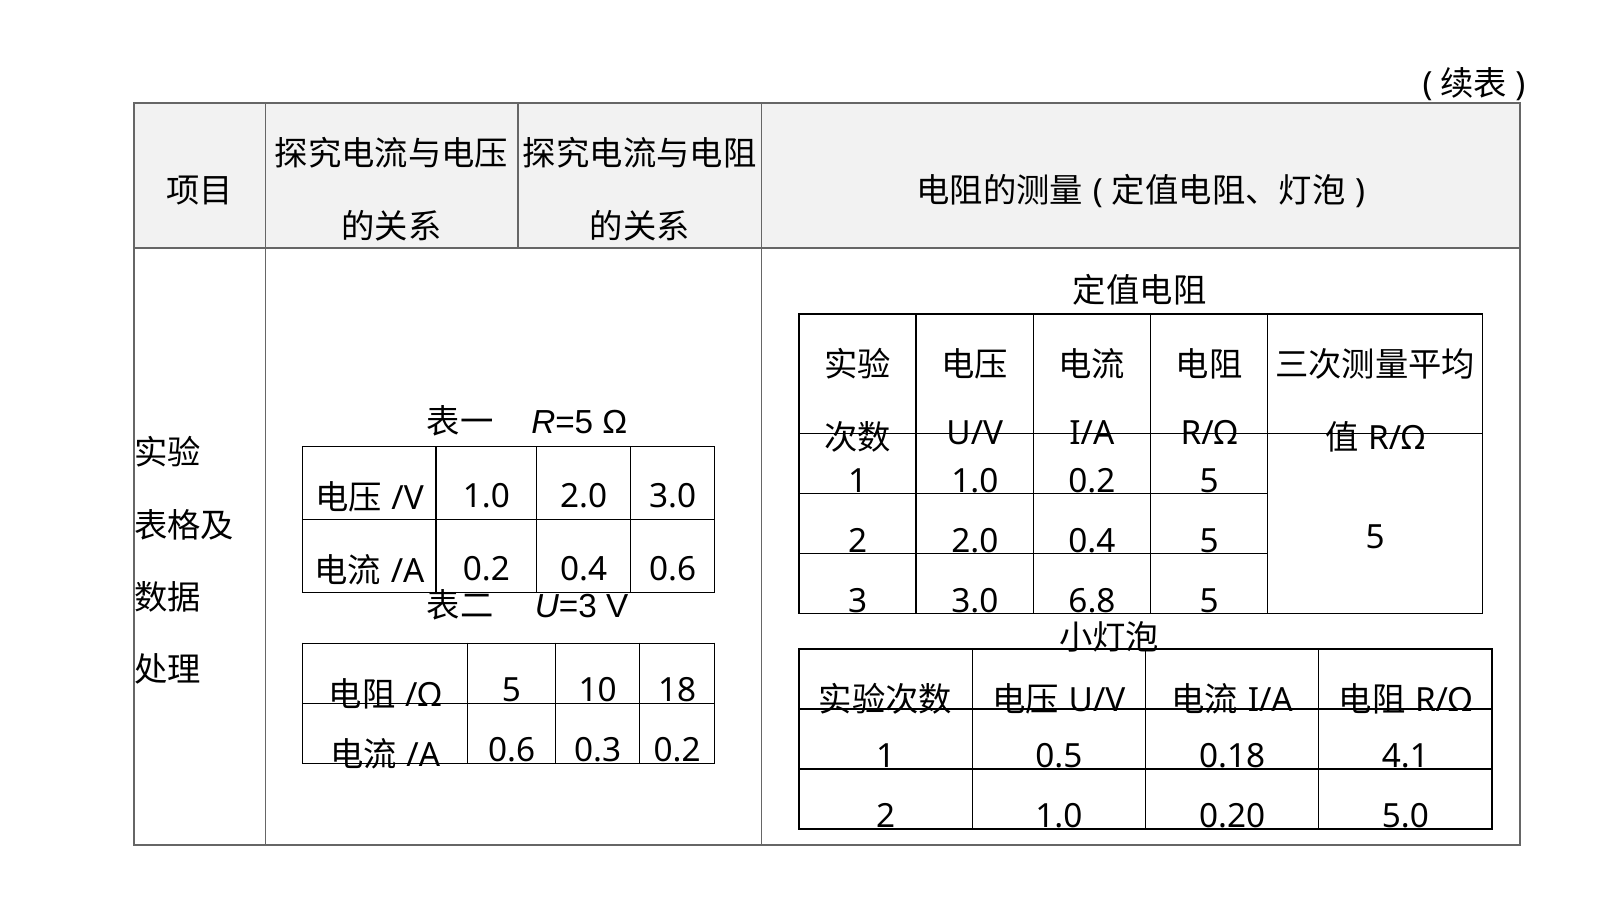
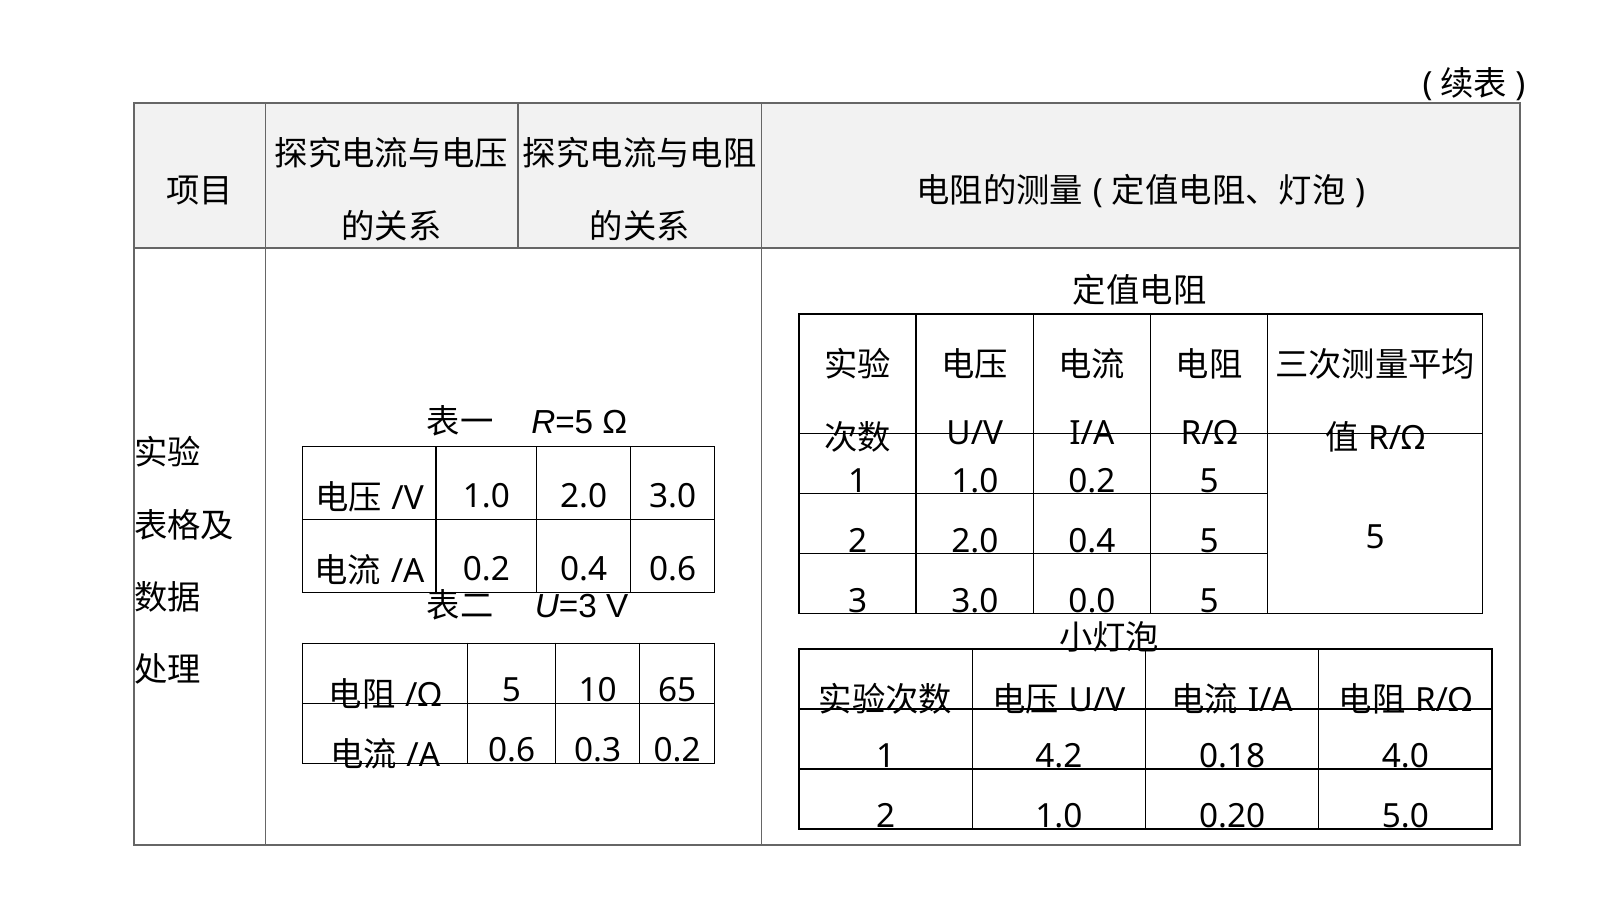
6.8: 6.8 -> 0.0
18: 18 -> 65
0.5: 0.5 -> 4.2
4.1: 4.1 -> 4.0
